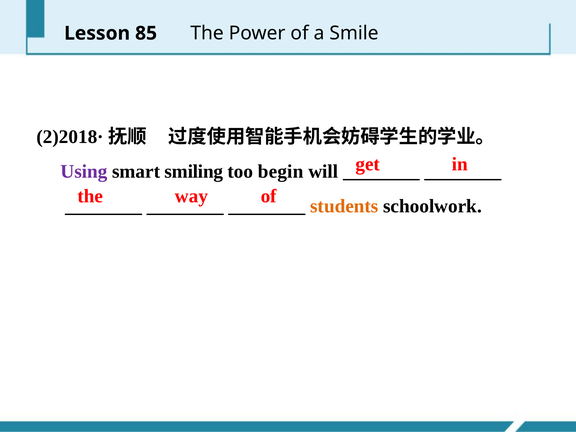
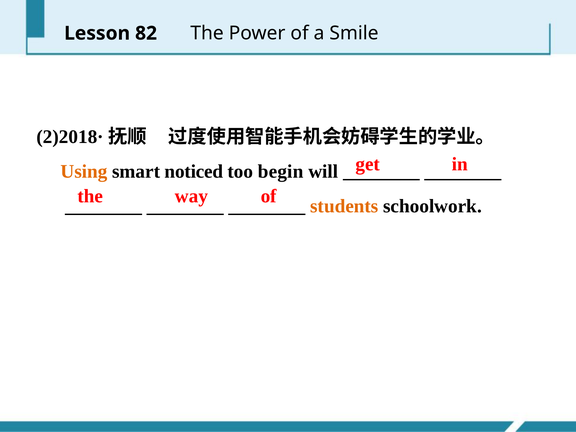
85: 85 -> 82
Using colour: purple -> orange
smiling: smiling -> noticed
